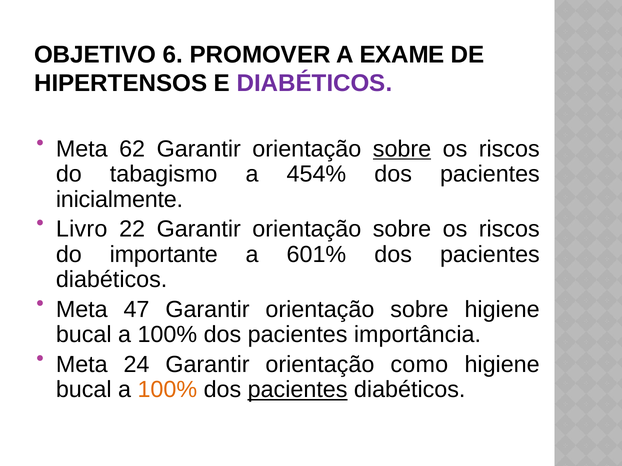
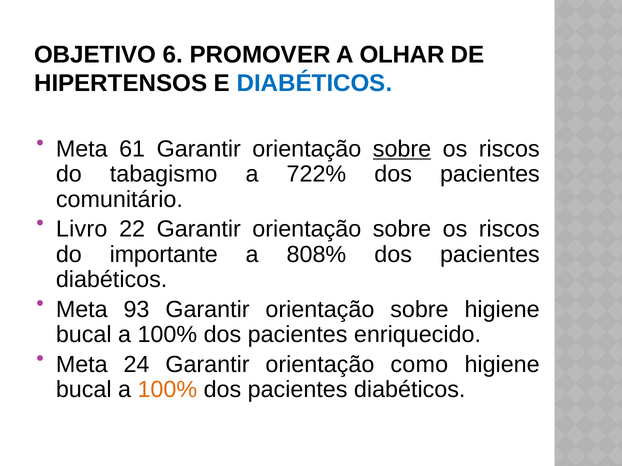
EXAME: EXAME -> OLHAR
DIABÉTICOS at (314, 84) colour: purple -> blue
62: 62 -> 61
454%: 454% -> 722%
inicialmente: inicialmente -> comunitário
601%: 601% -> 808%
47: 47 -> 93
importância: importância -> enriquecido
pacientes at (298, 390) underline: present -> none
